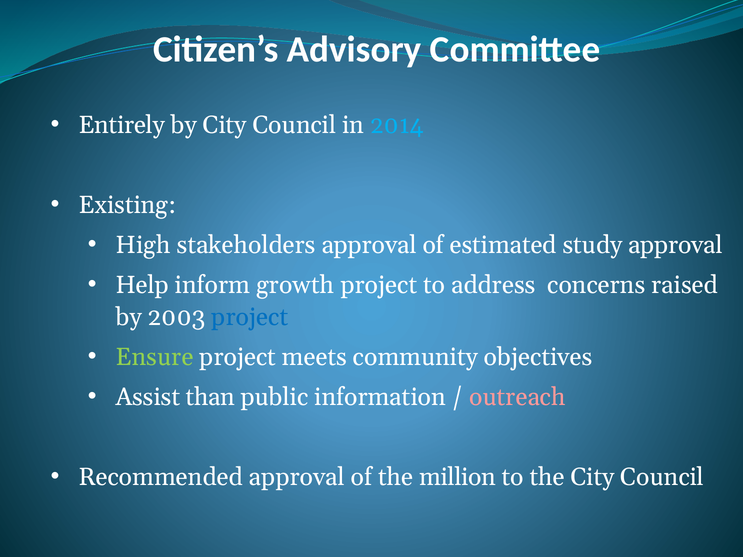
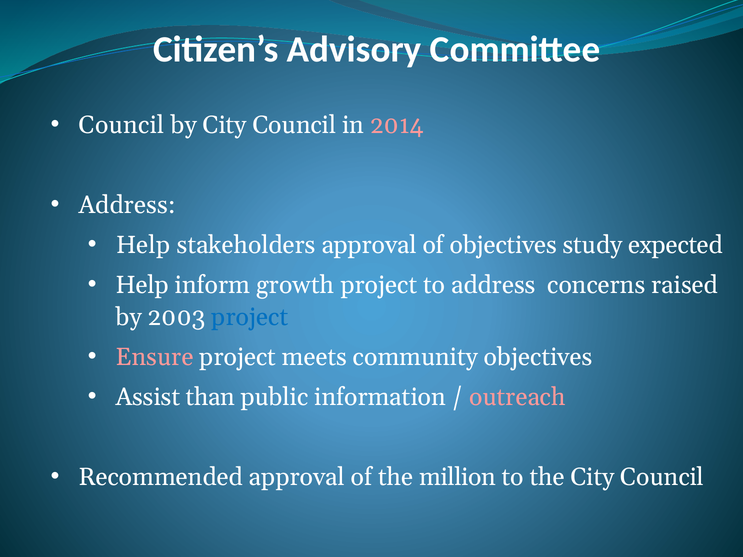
Entirely at (122, 125): Entirely -> Council
2014 colour: light blue -> pink
Existing at (127, 205): Existing -> Address
High at (143, 245): High -> Help
of estimated: estimated -> objectives
study approval: approval -> expected
Ensure colour: light green -> pink
